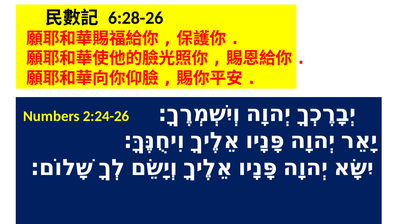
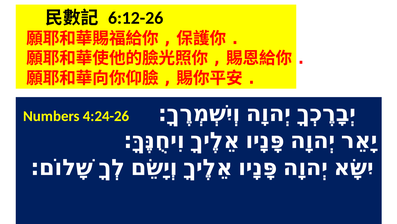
6:28-26: 6:28-26 -> 6:12-26
2:24-26: 2:24-26 -> 4:24-26
